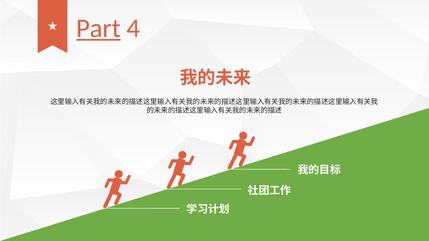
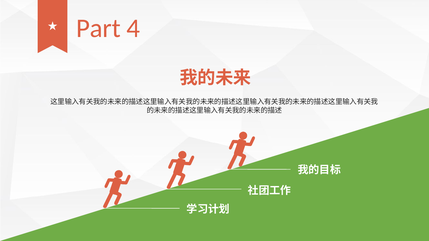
Part underline: present -> none
